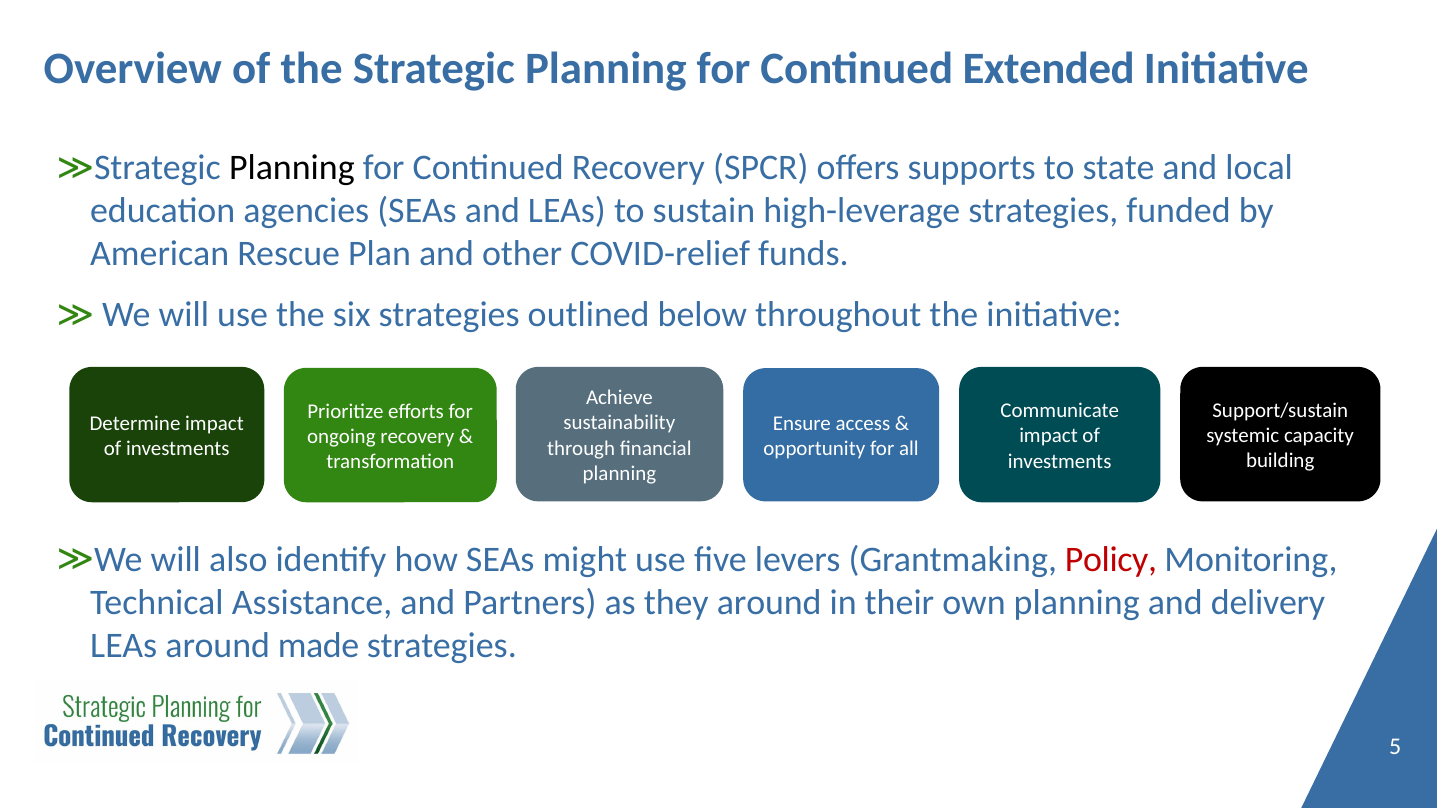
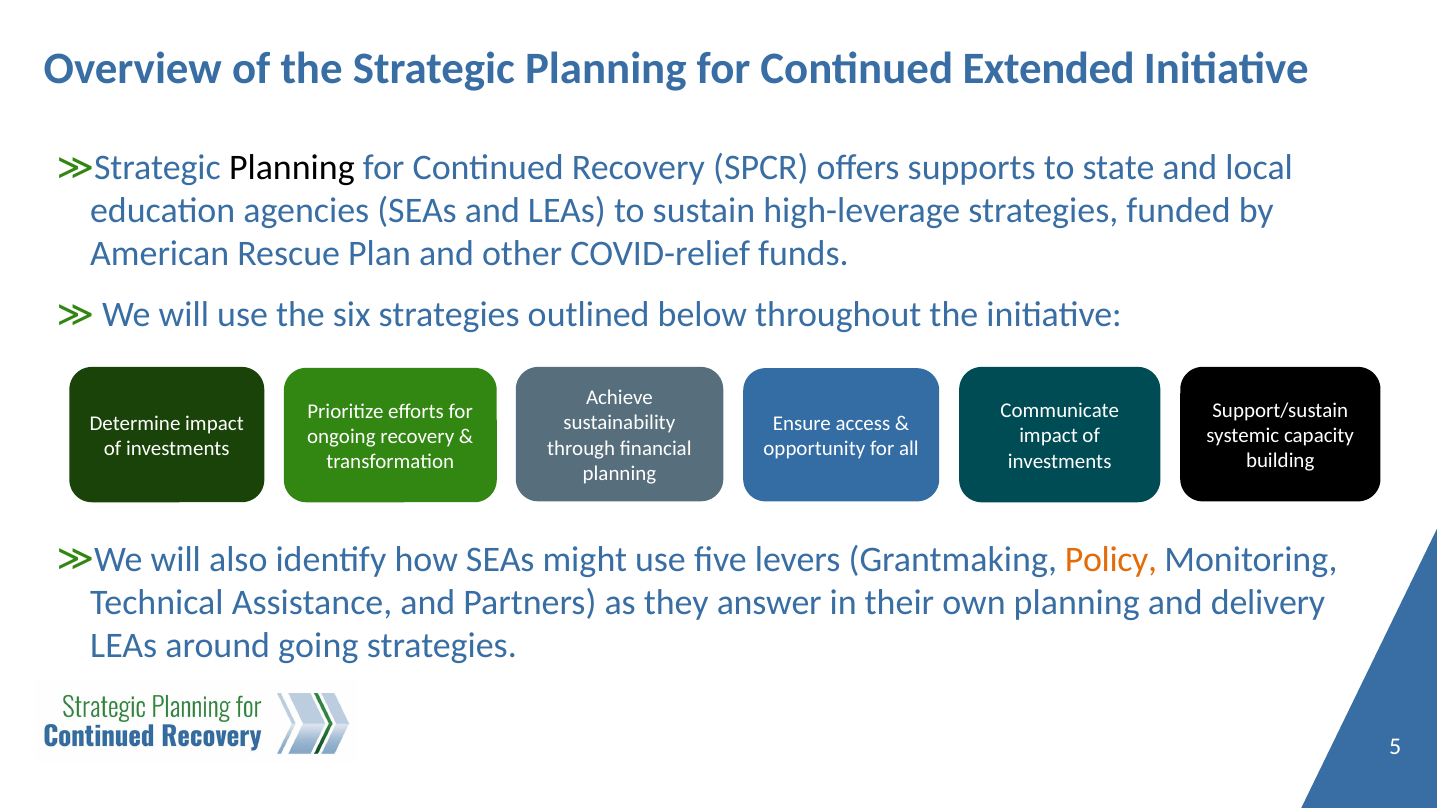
Policy colour: red -> orange
they around: around -> answer
made: made -> going
